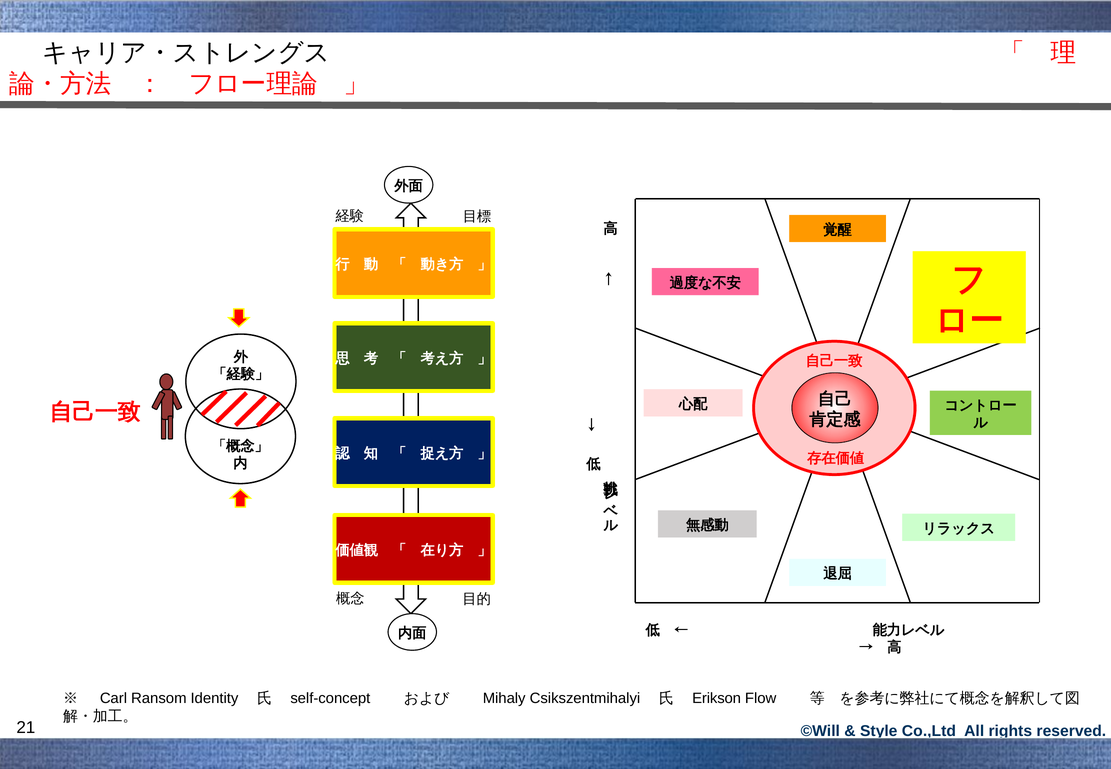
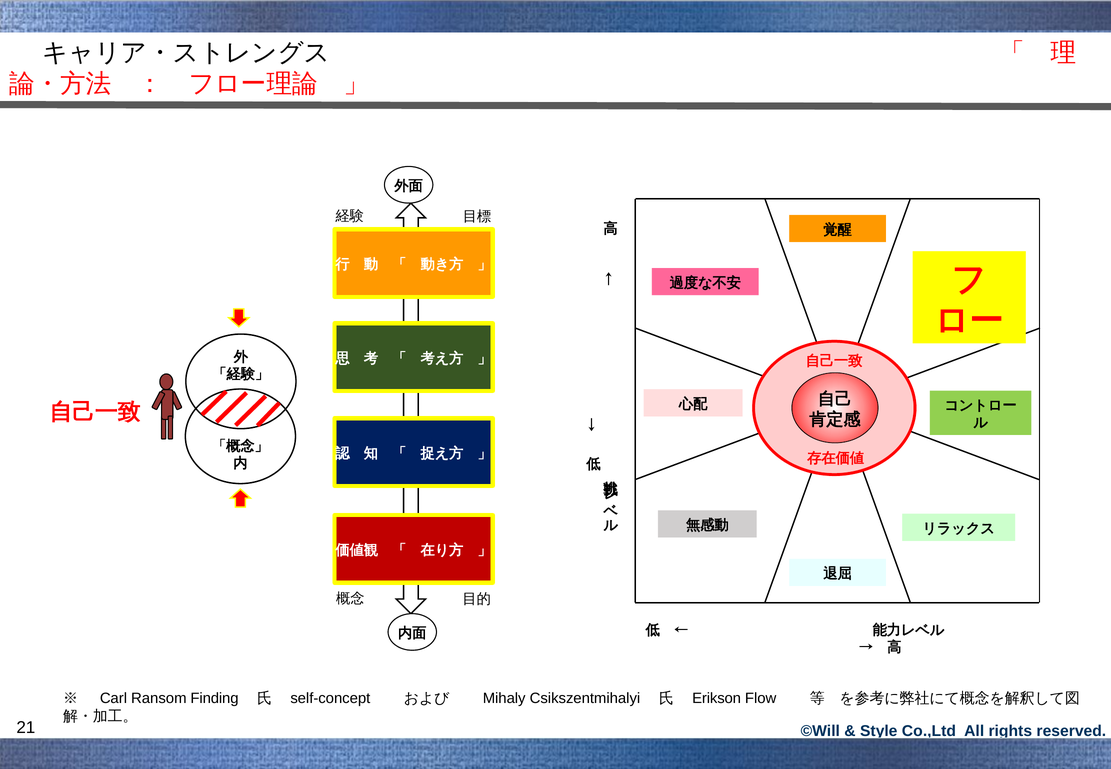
Identity: Identity -> Finding
